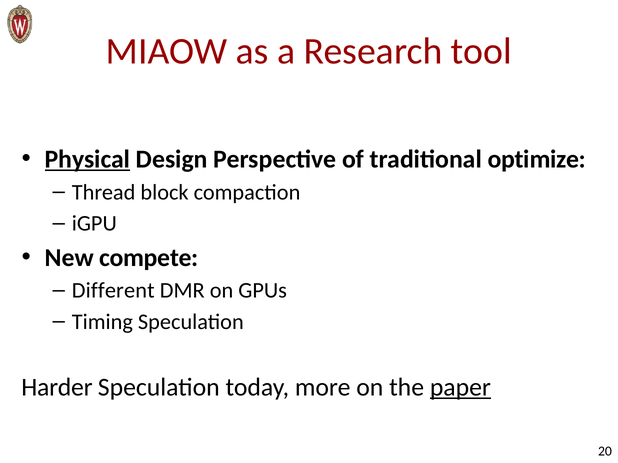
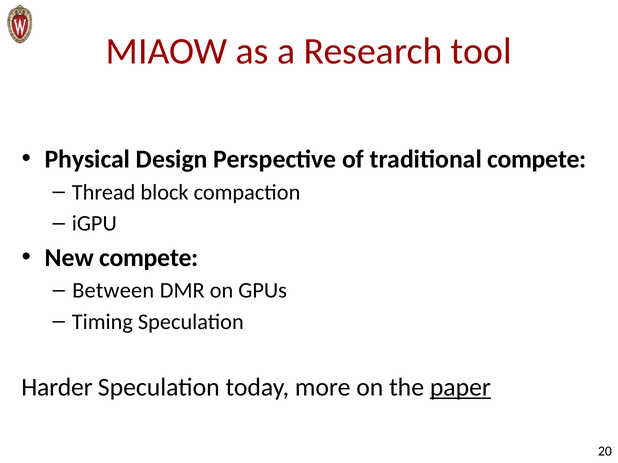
Physical underline: present -> none
traditional optimize: optimize -> compete
Different: Different -> Between
